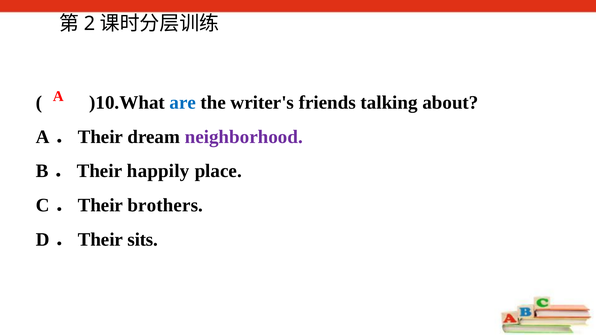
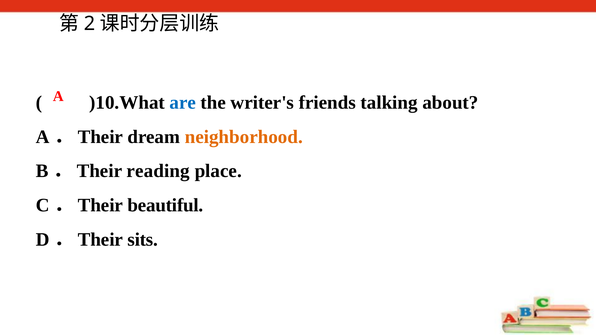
neighborhood colour: purple -> orange
happily: happily -> reading
brothers: brothers -> beautiful
